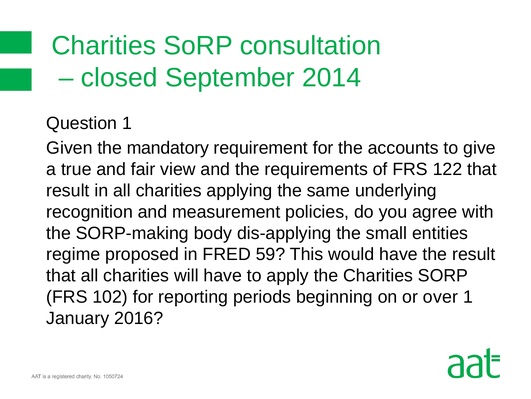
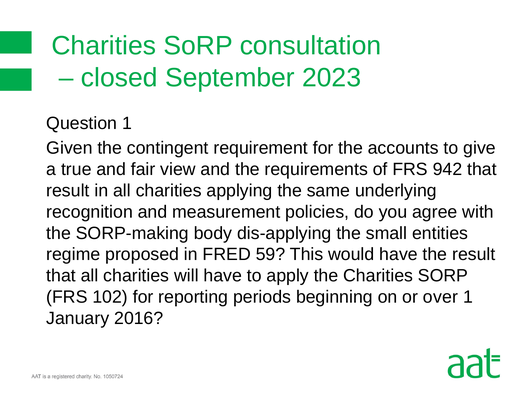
2014: 2014 -> 2023
mandatory: mandatory -> contingent
122: 122 -> 942
